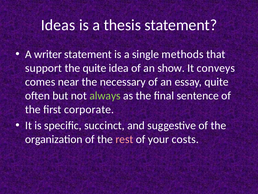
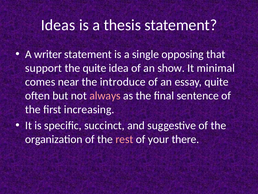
methods: methods -> opposing
conveys: conveys -> minimal
necessary: necessary -> introduce
always colour: light green -> pink
corporate: corporate -> increasing
costs: costs -> there
